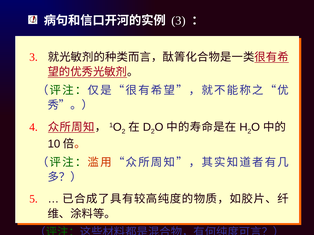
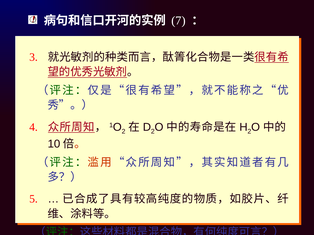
3 at (178, 21): 3 -> 7
